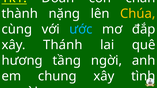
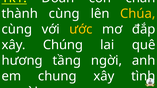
thành nặng: nặng -> cùng
ước colour: light blue -> yellow
Thánh: Thánh -> Chúng
